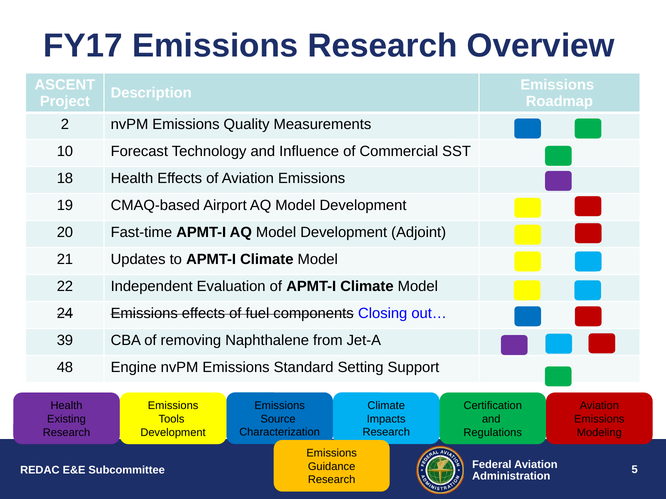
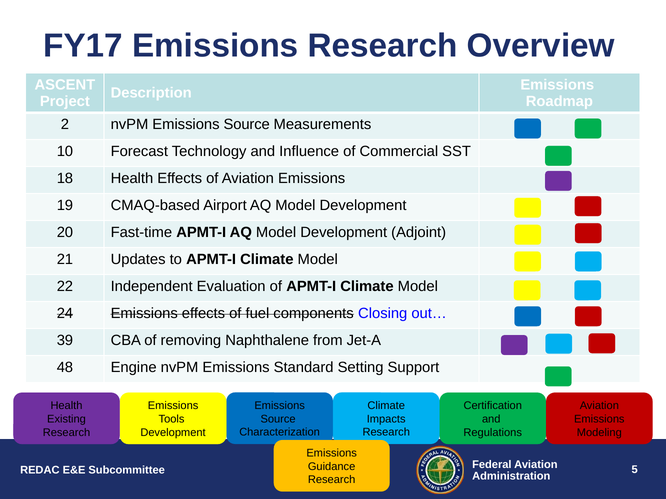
nvPM Emissions Quality: Quality -> Source
